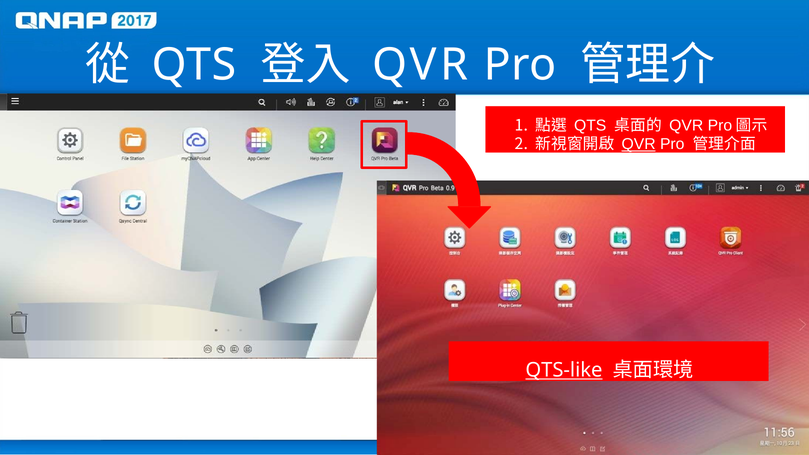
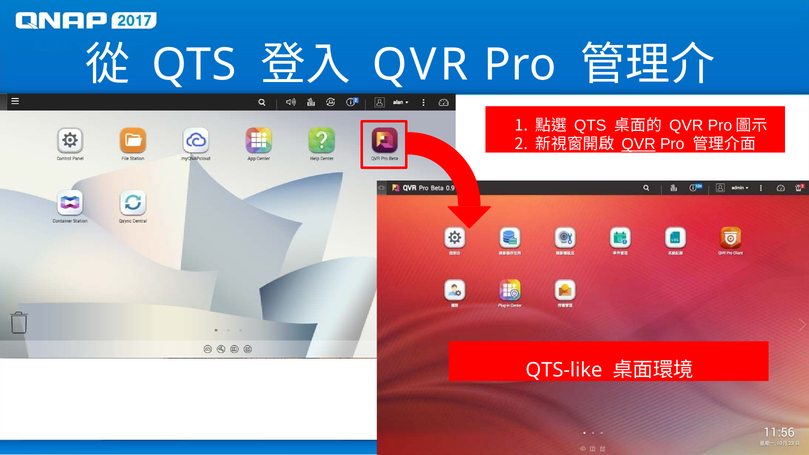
QTS-like underline: present -> none
